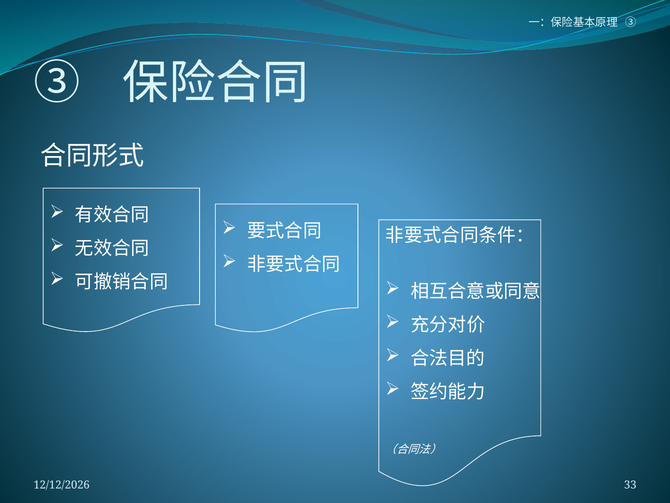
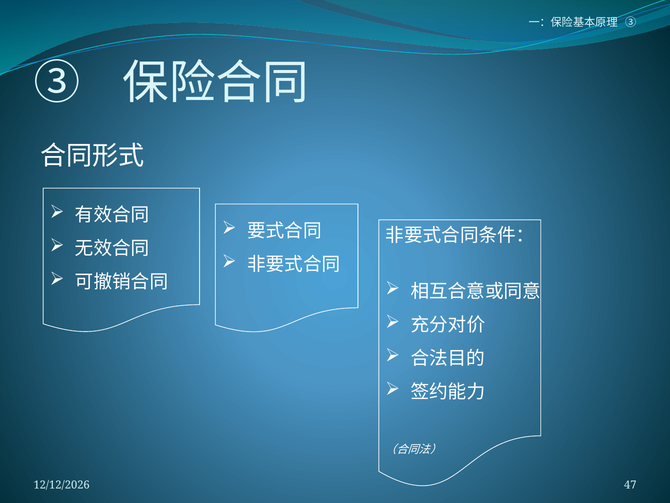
33: 33 -> 47
